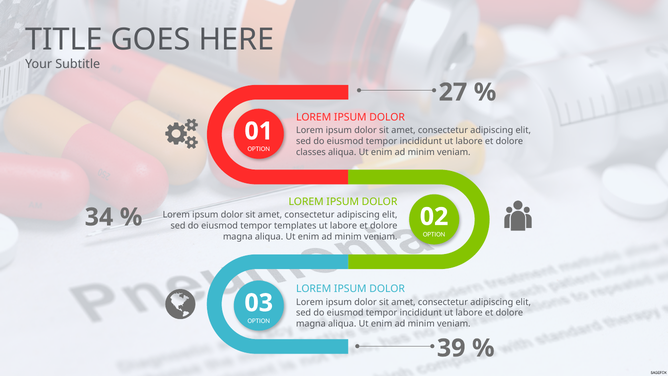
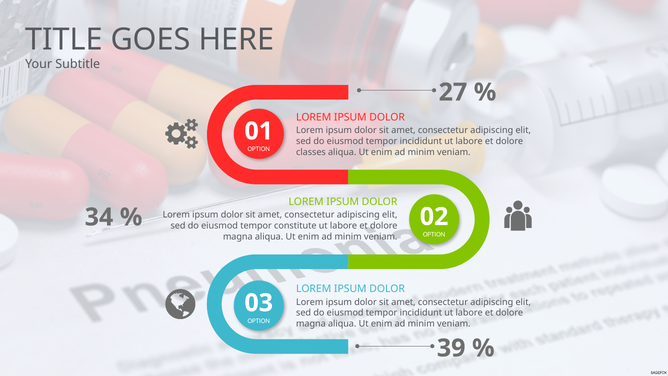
templates: templates -> constitute
